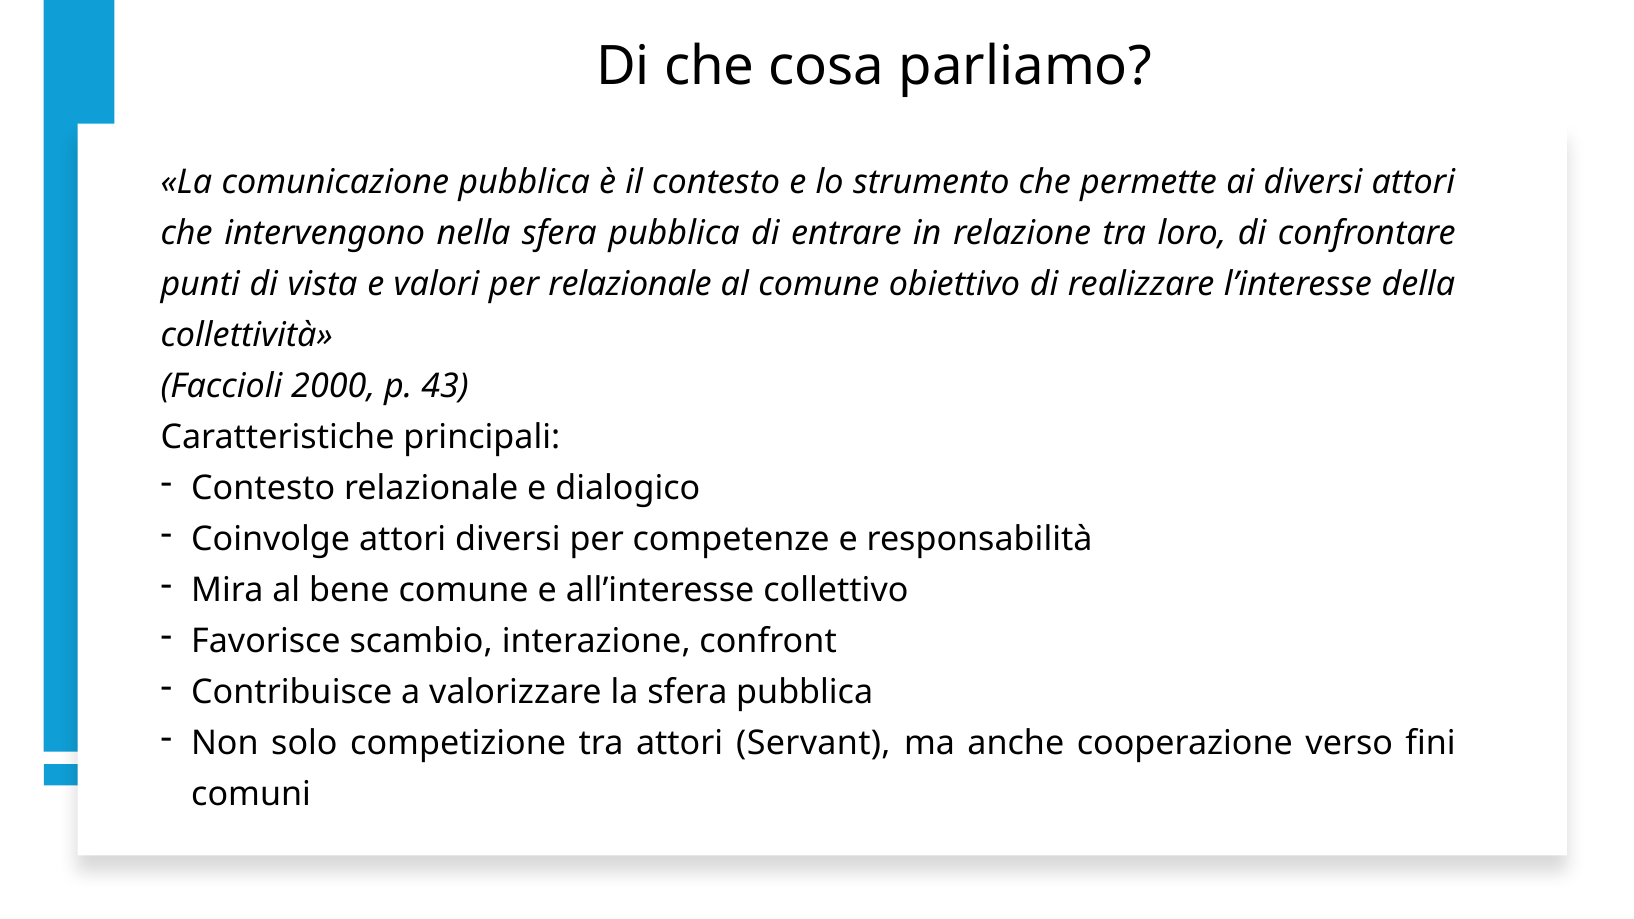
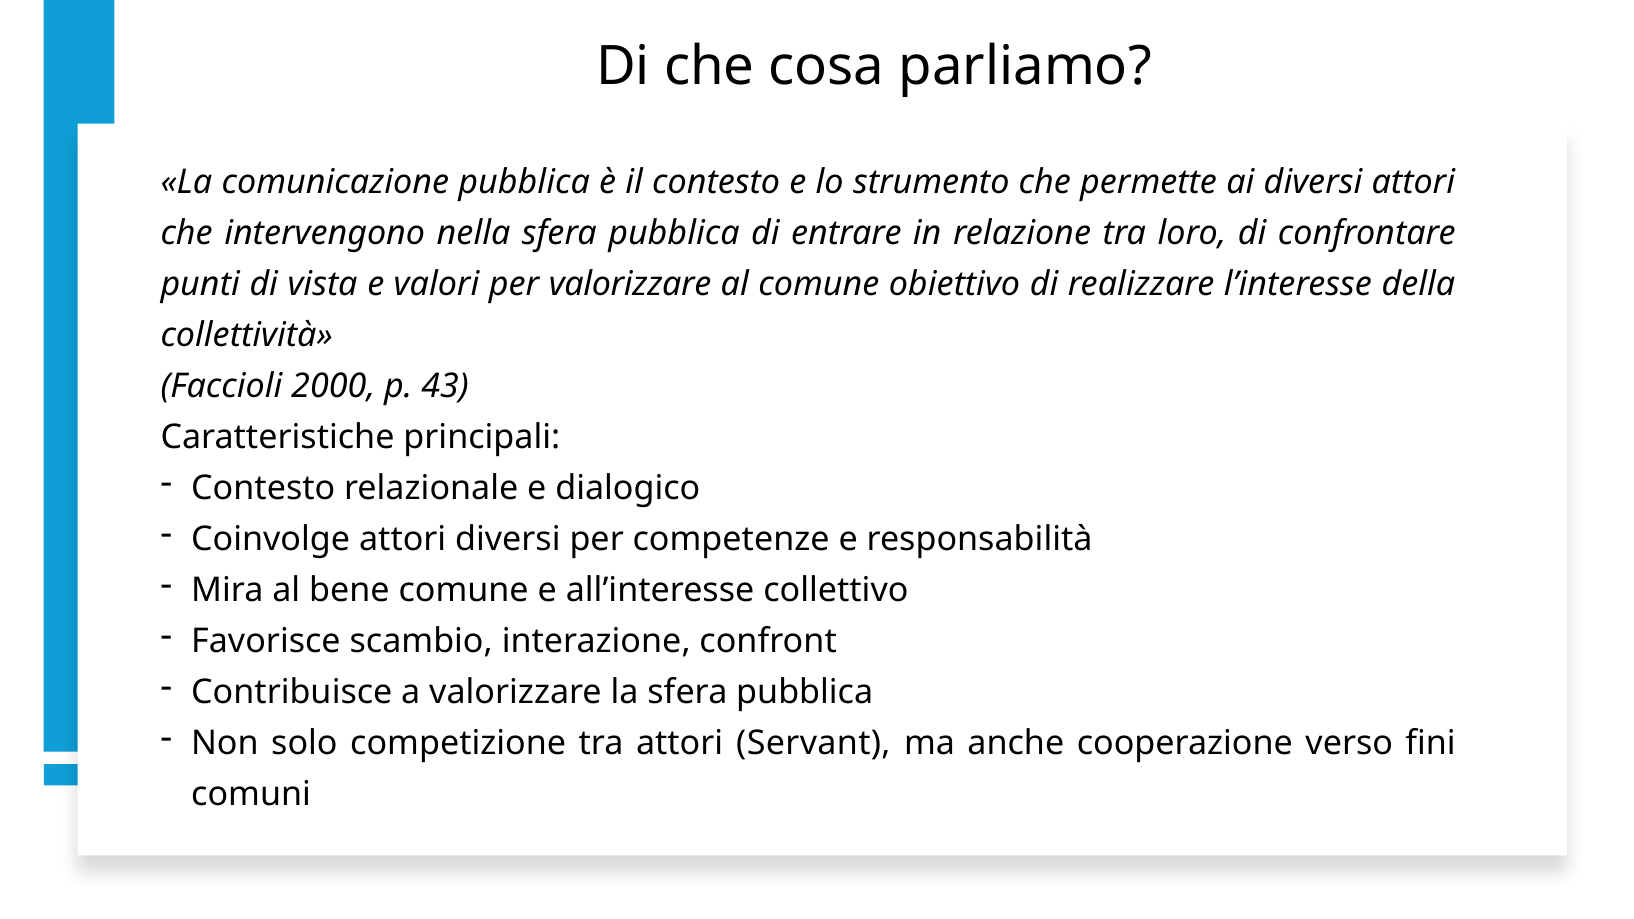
per relazionale: relazionale -> valorizzare
